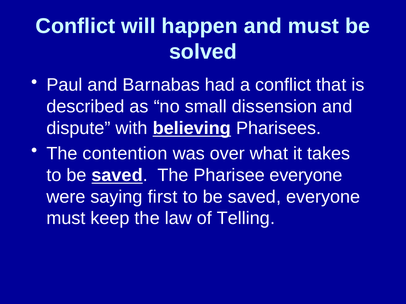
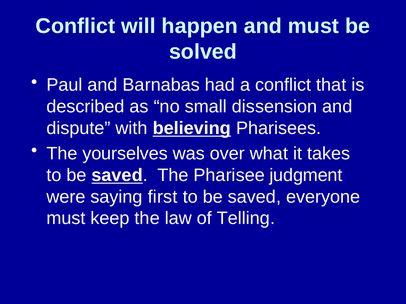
contention: contention -> yourselves
Pharisee everyone: everyone -> judgment
